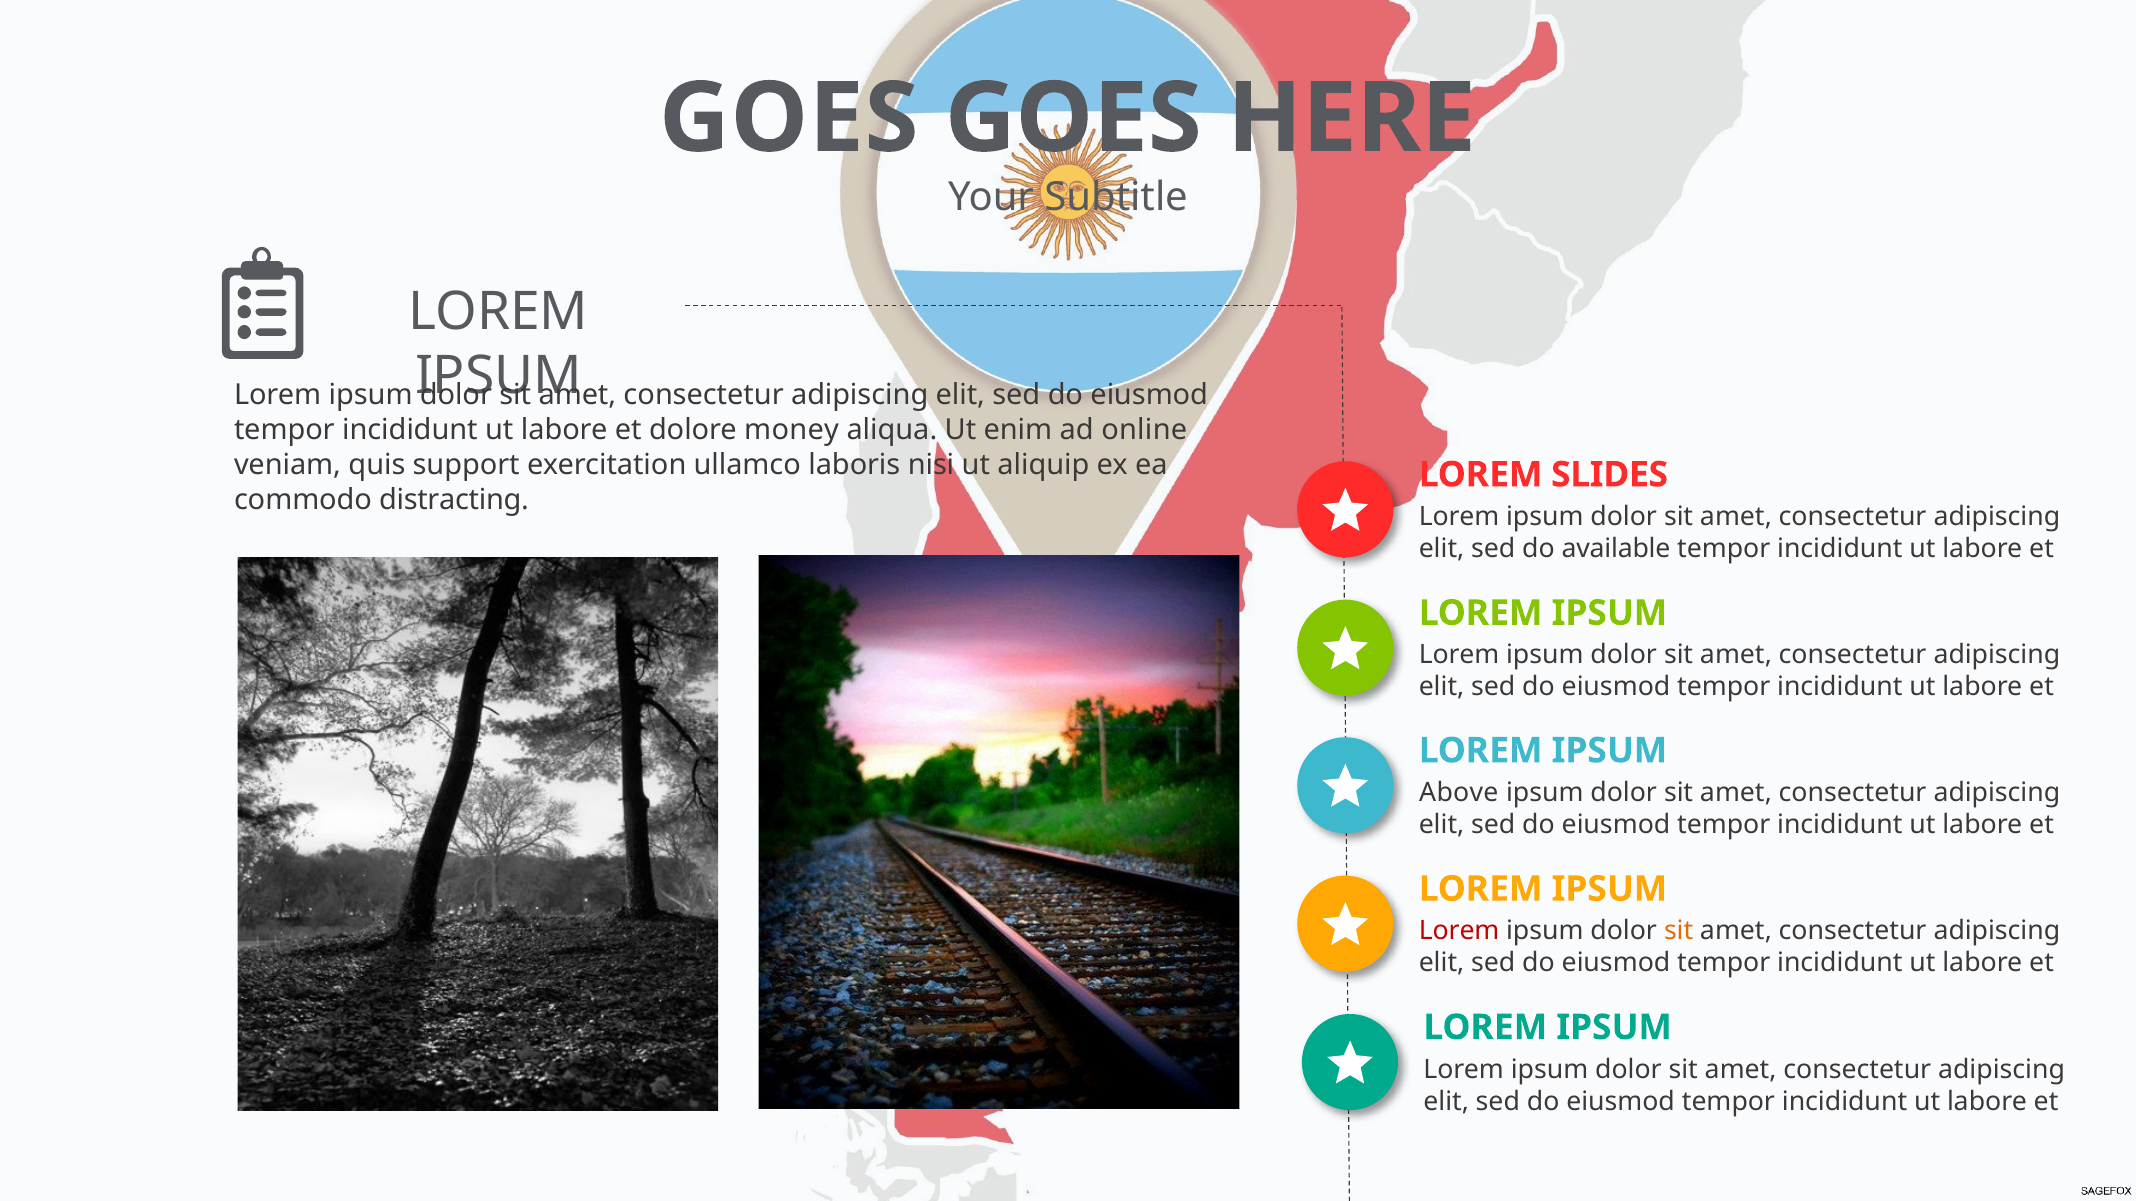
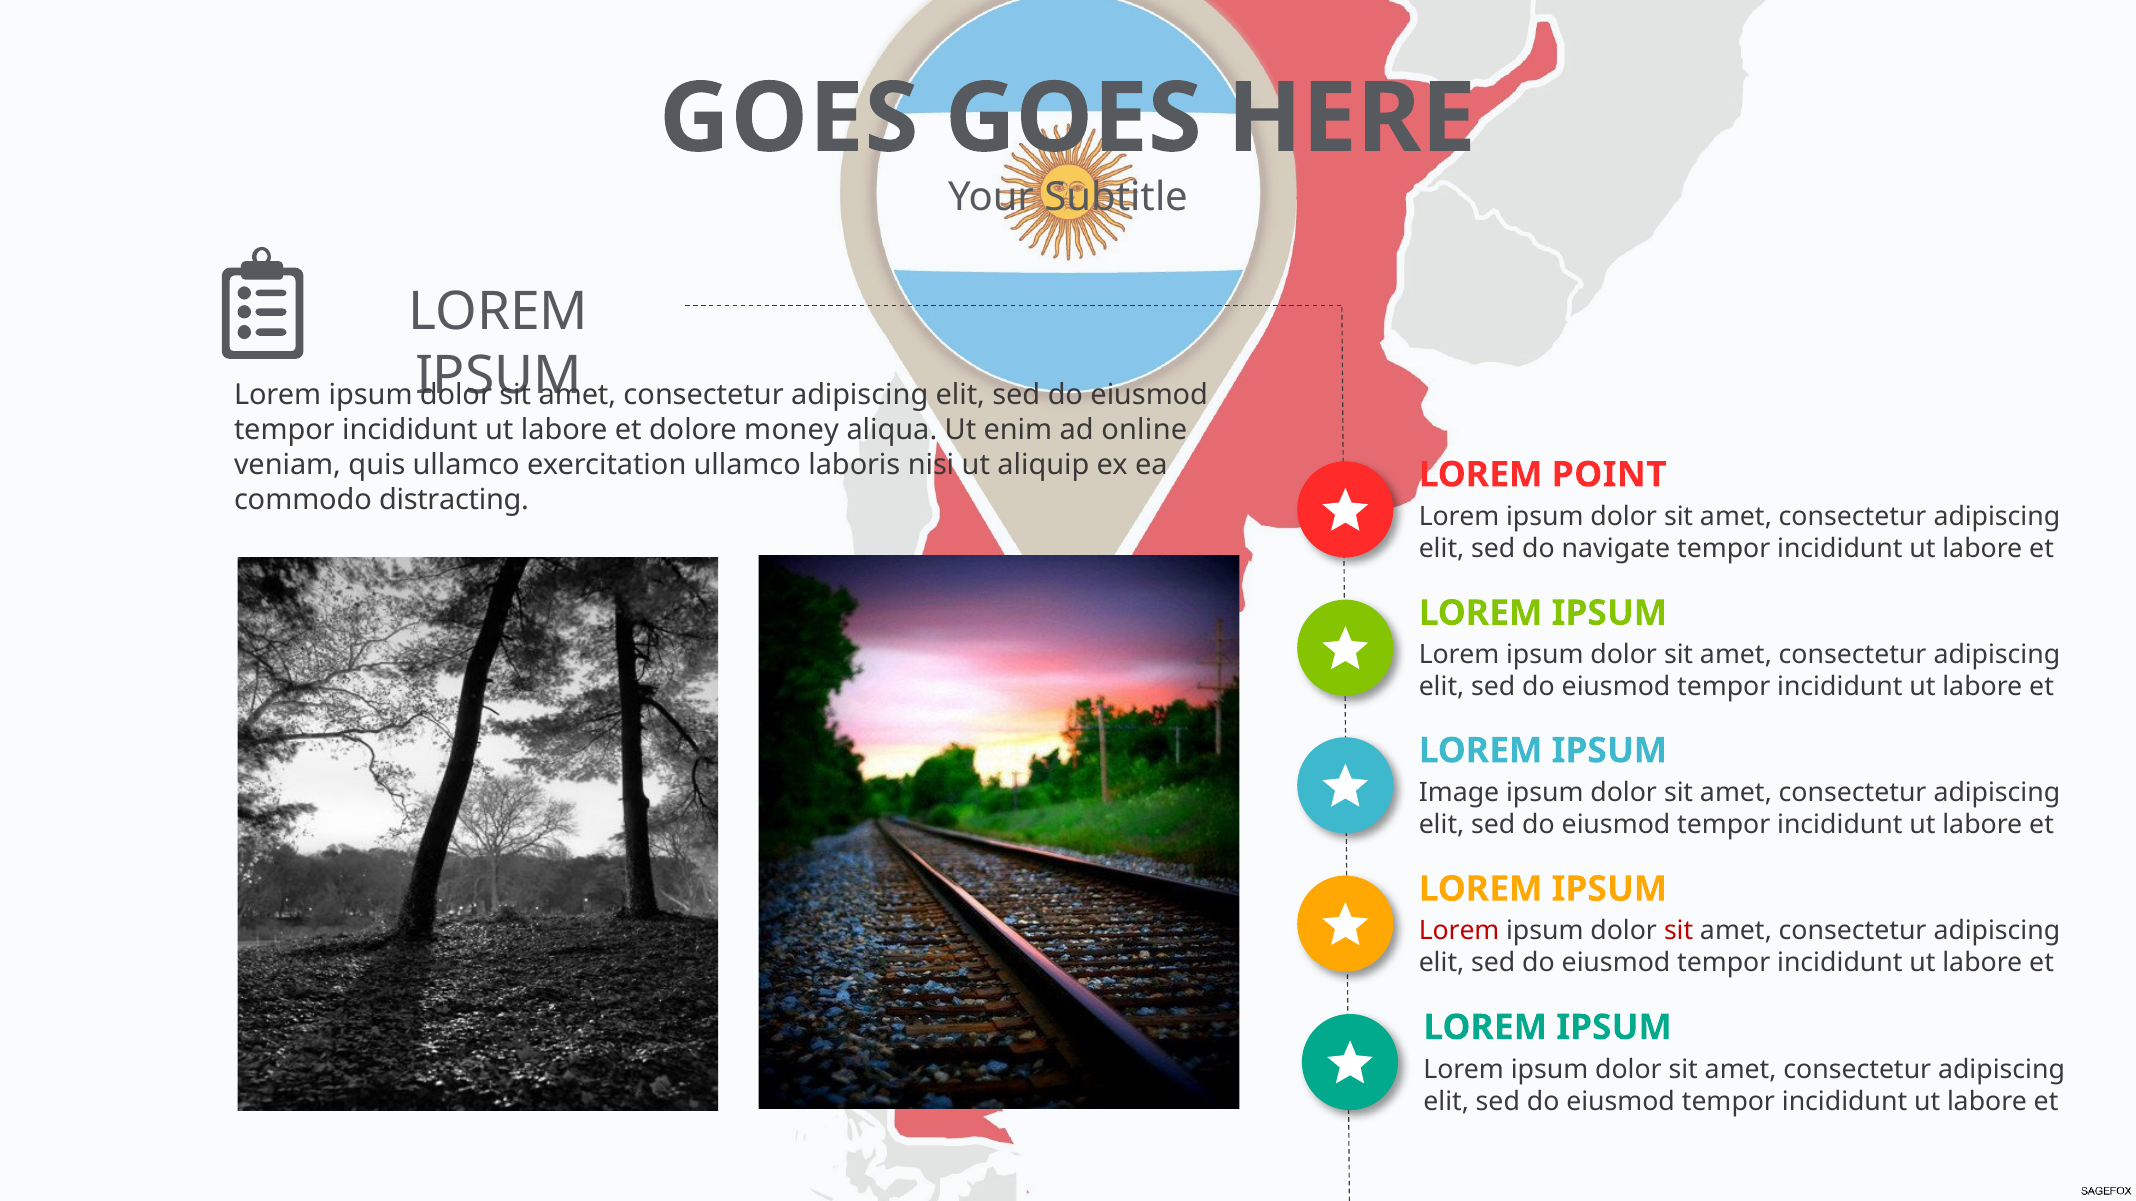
quis support: support -> ullamco
SLIDES: SLIDES -> POINT
available: available -> navigate
Above: Above -> Image
sit at (1679, 931) colour: orange -> red
